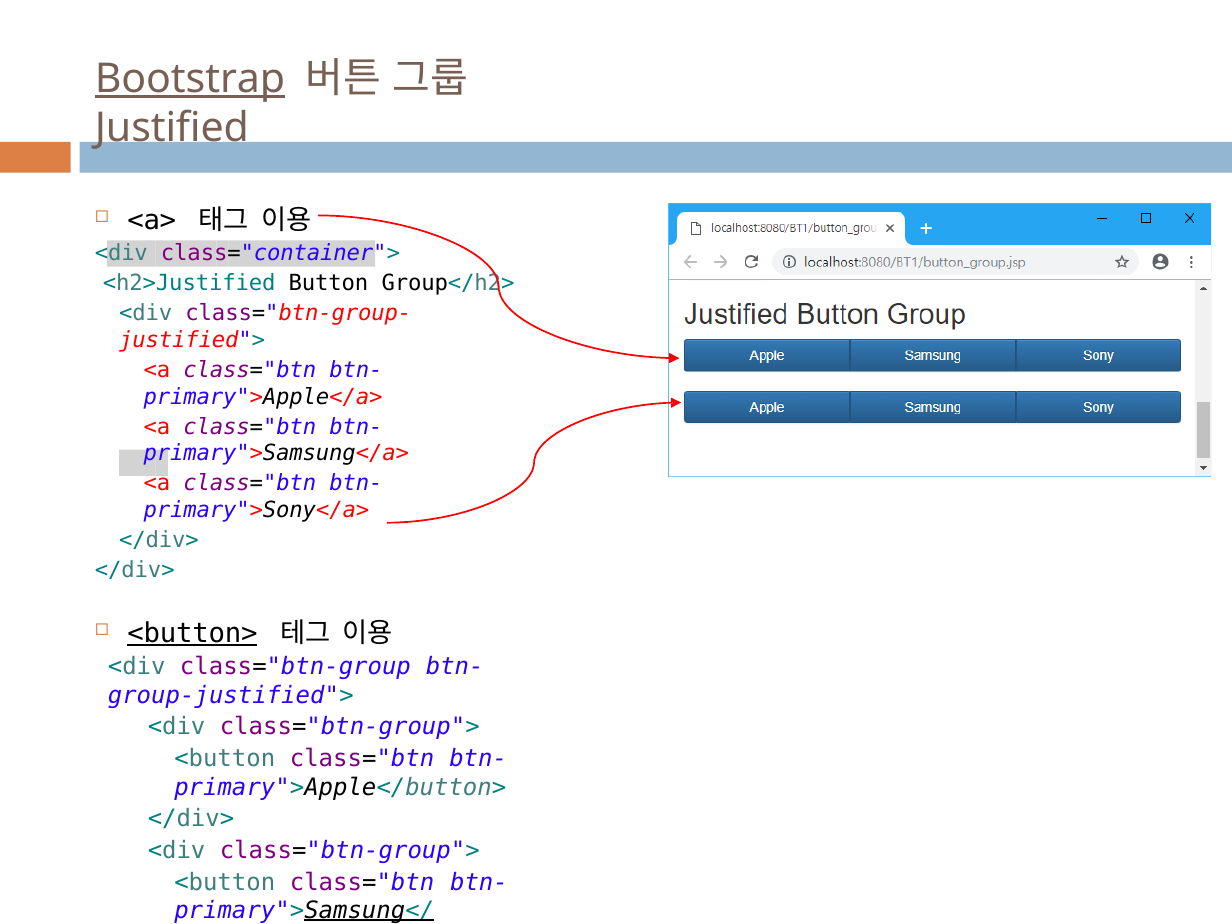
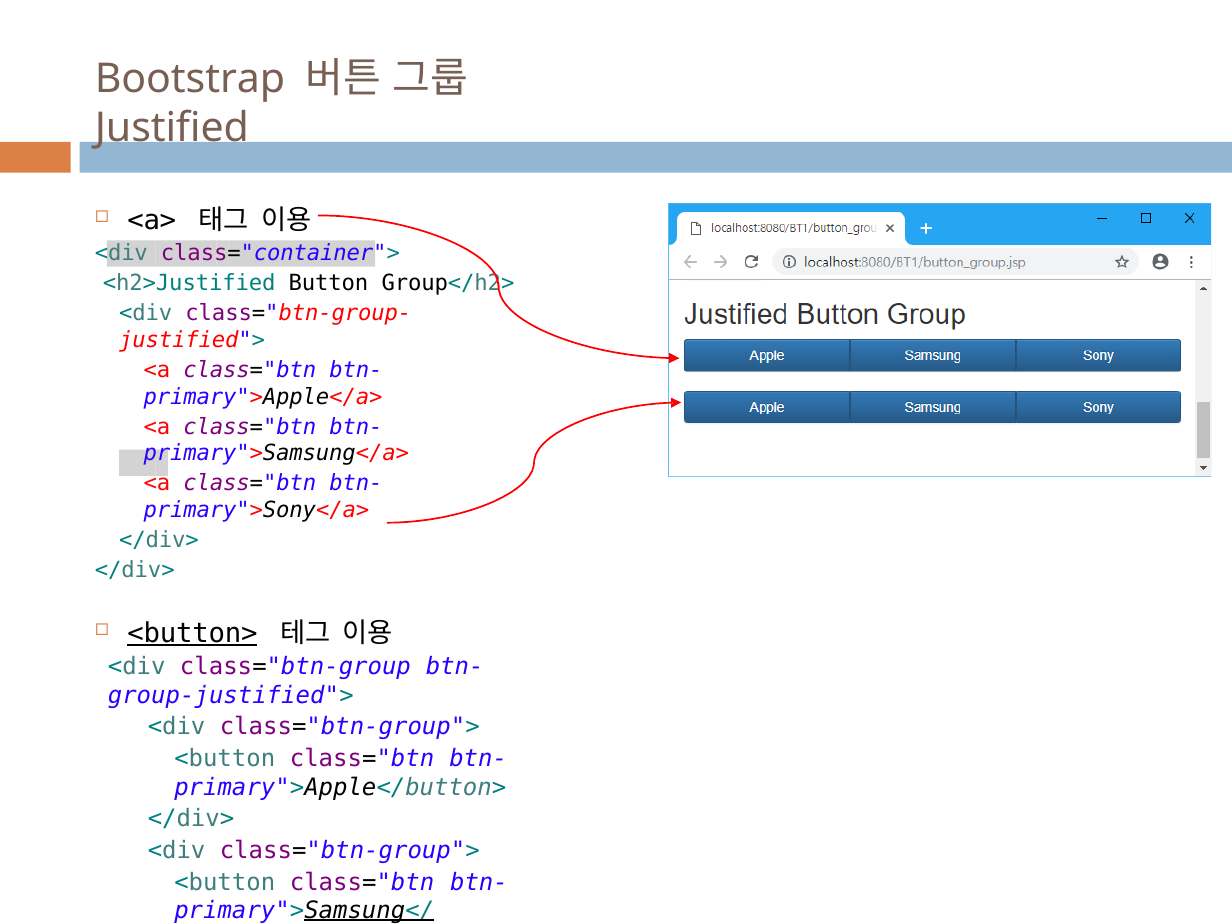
Bootstrap underline: present -> none
